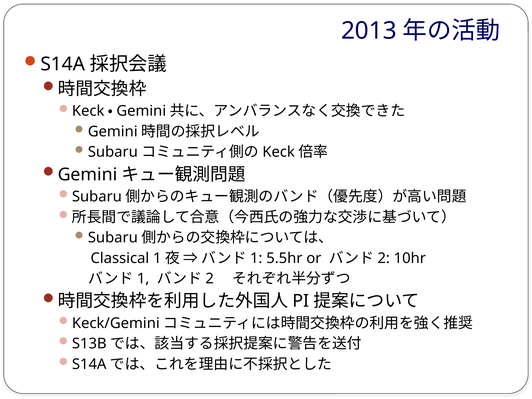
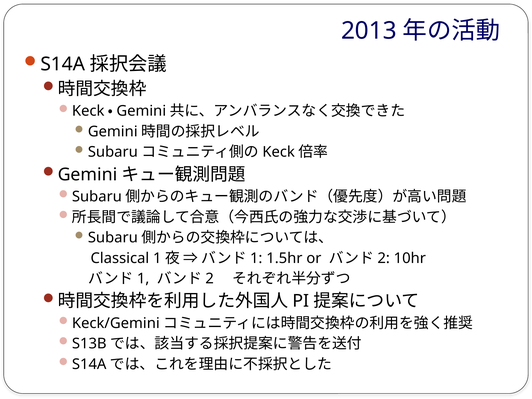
5.5hr: 5.5hr -> 1.5hr
